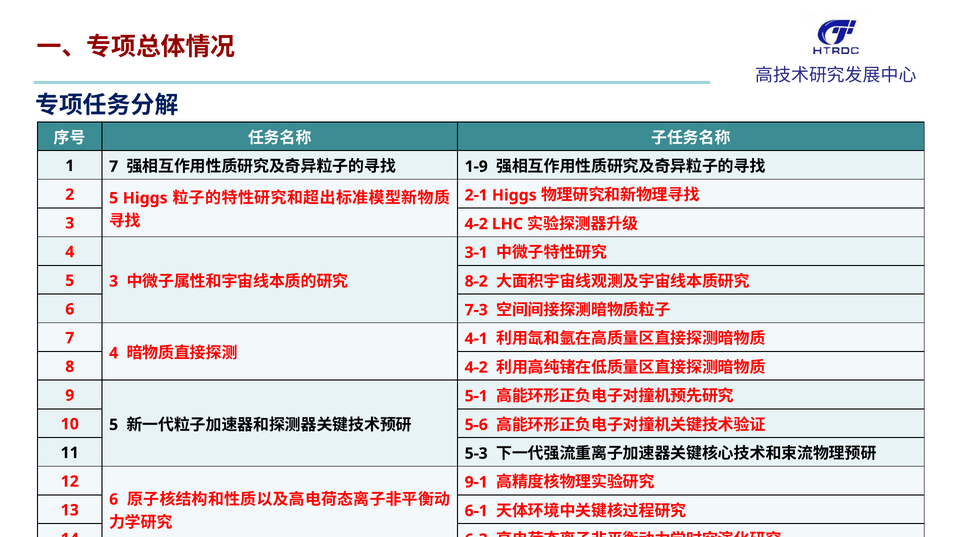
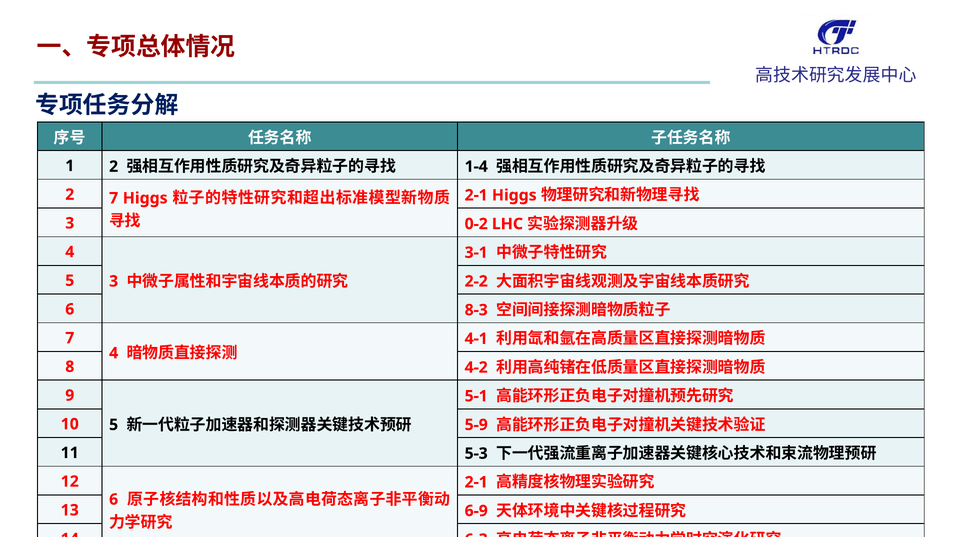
1 7: 7 -> 2
1-9: 1-9 -> 1-4
2 5: 5 -> 7
3 4-2: 4-2 -> 0-2
8-2: 8-2 -> 2-2
7-3: 7-3 -> 8-3
5-6: 5-6 -> 5-9
9-1 at (476, 482): 9-1 -> 2-1
6-1: 6-1 -> 6-9
